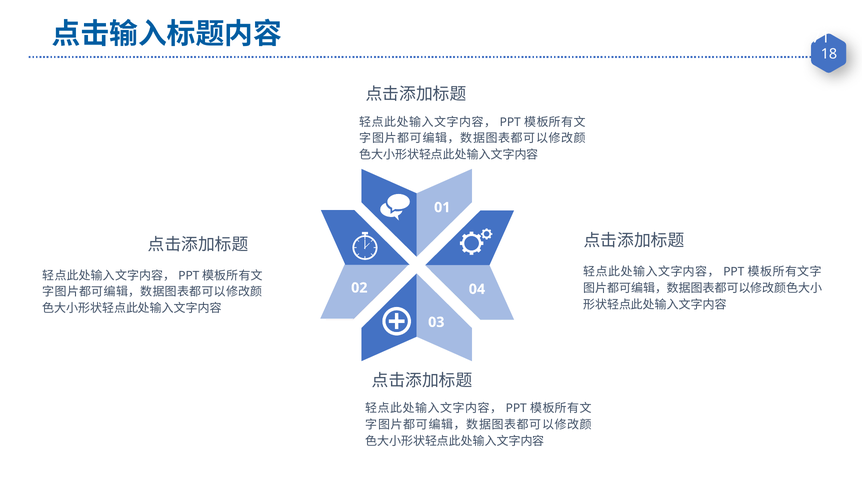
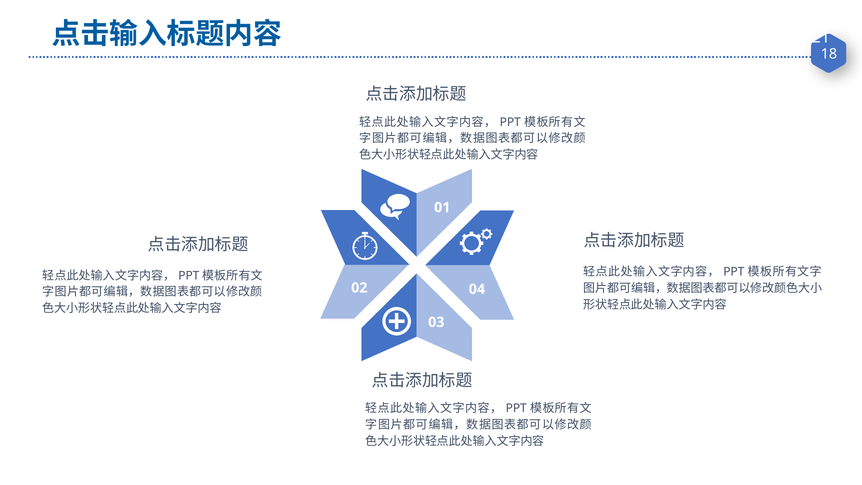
71: 71 -> 21
